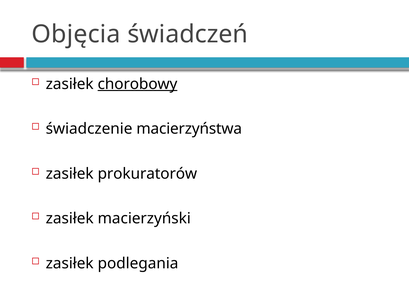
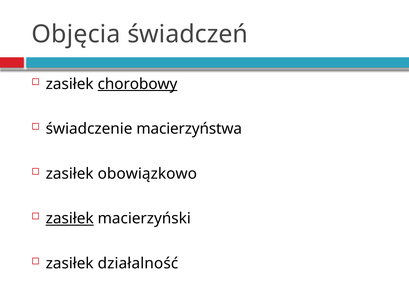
prokuratorów: prokuratorów -> obowiązkowo
zasiłek at (70, 218) underline: none -> present
podlegania: podlegania -> działalność
